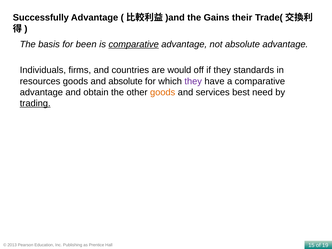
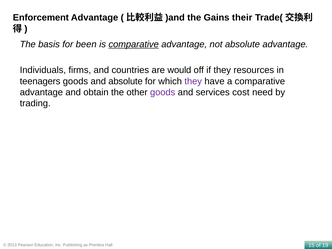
Successfully: Successfully -> Enforcement
standards: standards -> resources
resources: resources -> teenagers
goods at (163, 92) colour: orange -> purple
best: best -> cost
trading underline: present -> none
